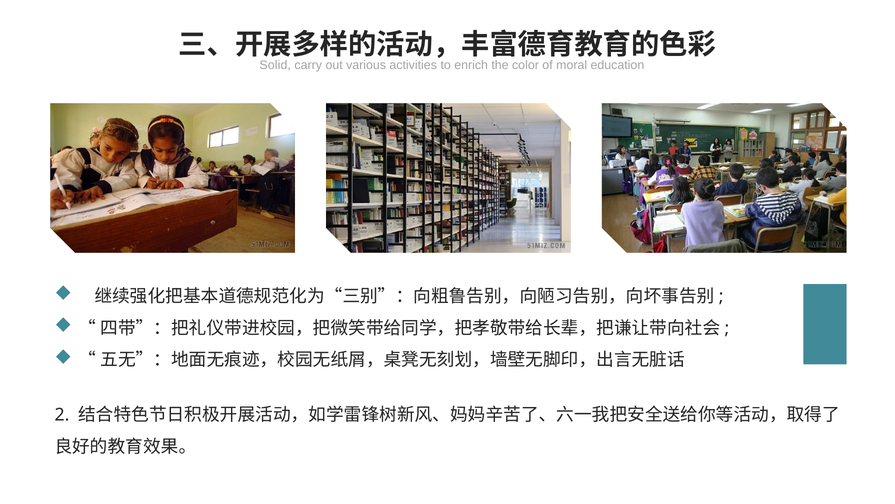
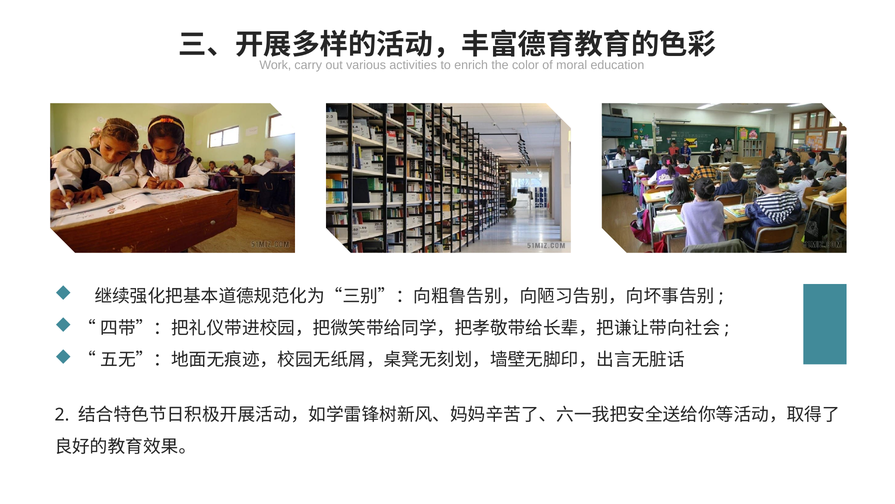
Solid: Solid -> Work
